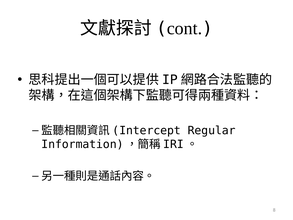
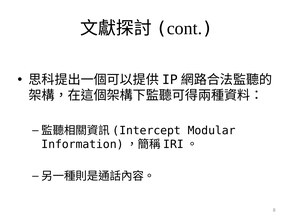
Regular: Regular -> Modular
